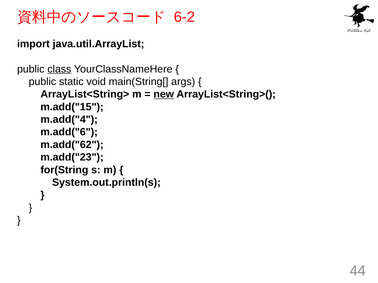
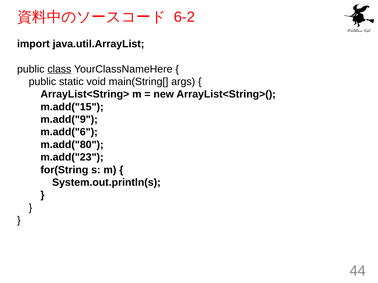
new underline: present -> none
m.add("4: m.add("4 -> m.add("9
m.add("62: m.add("62 -> m.add("80
